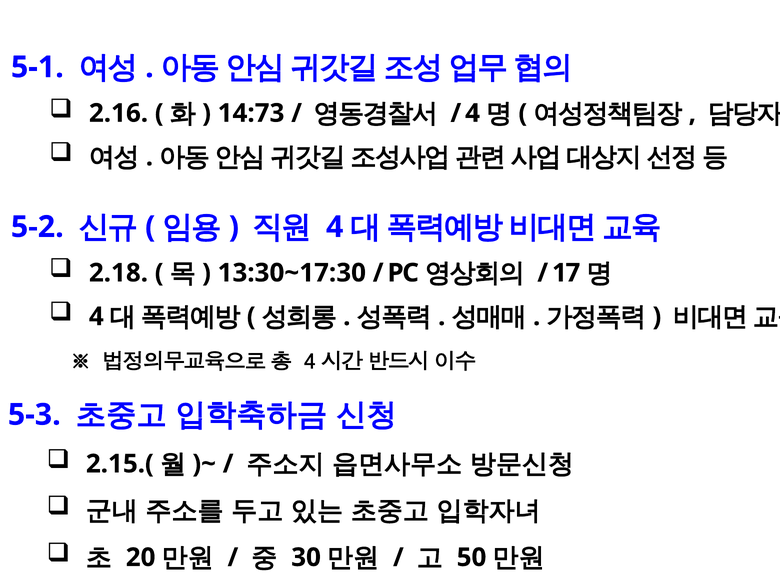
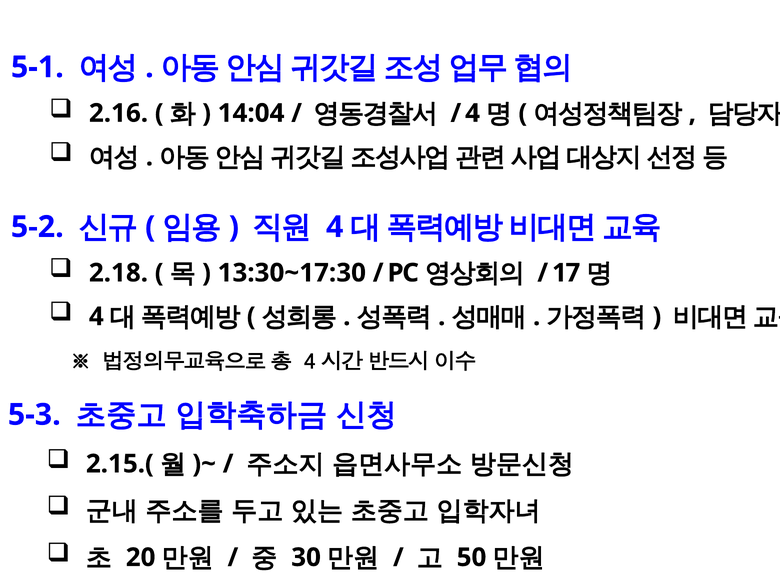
14:73: 14:73 -> 14:04
